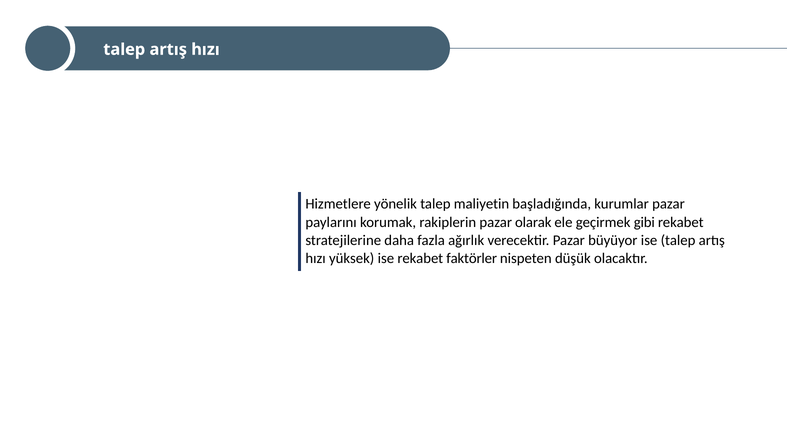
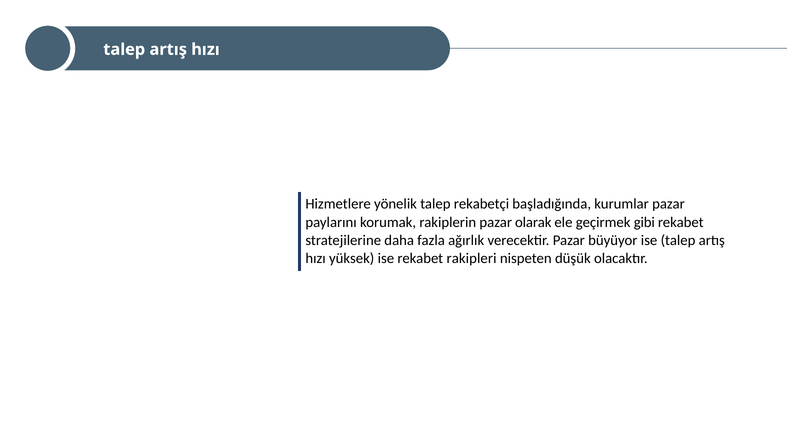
maliyetin: maliyetin -> rekabetçi
faktörler: faktörler -> rakipleri
